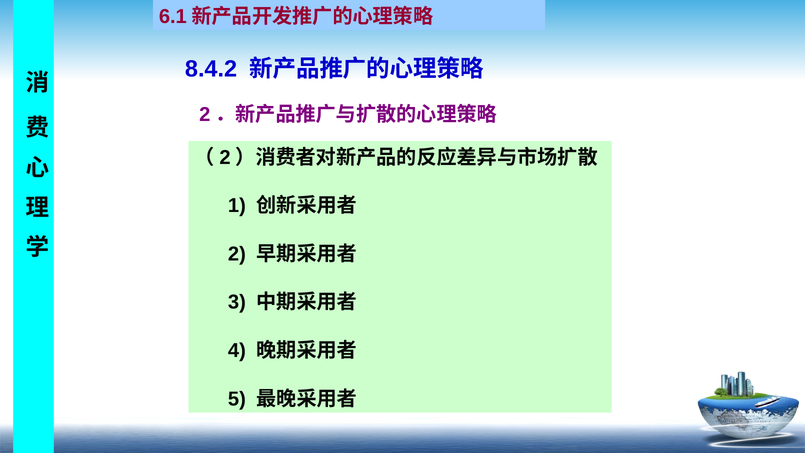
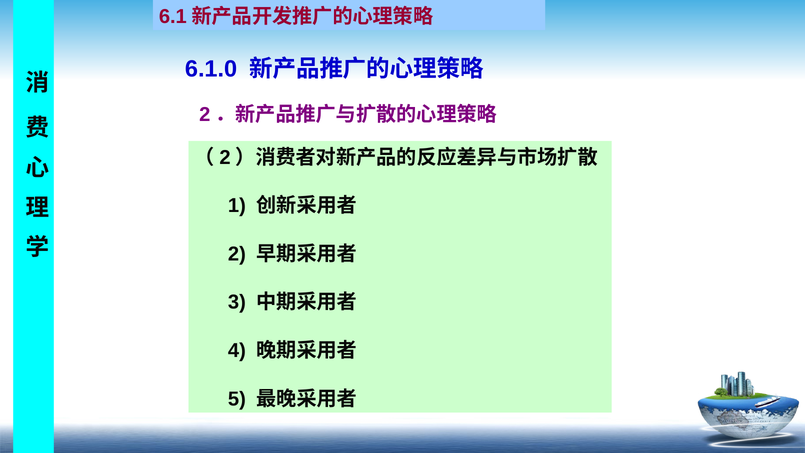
8.4.2: 8.4.2 -> 6.1.0
